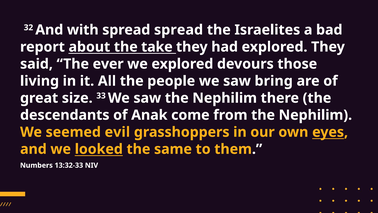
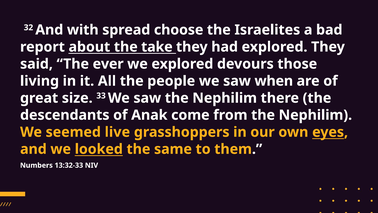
spread spread: spread -> choose
bring: bring -> when
evil: evil -> live
